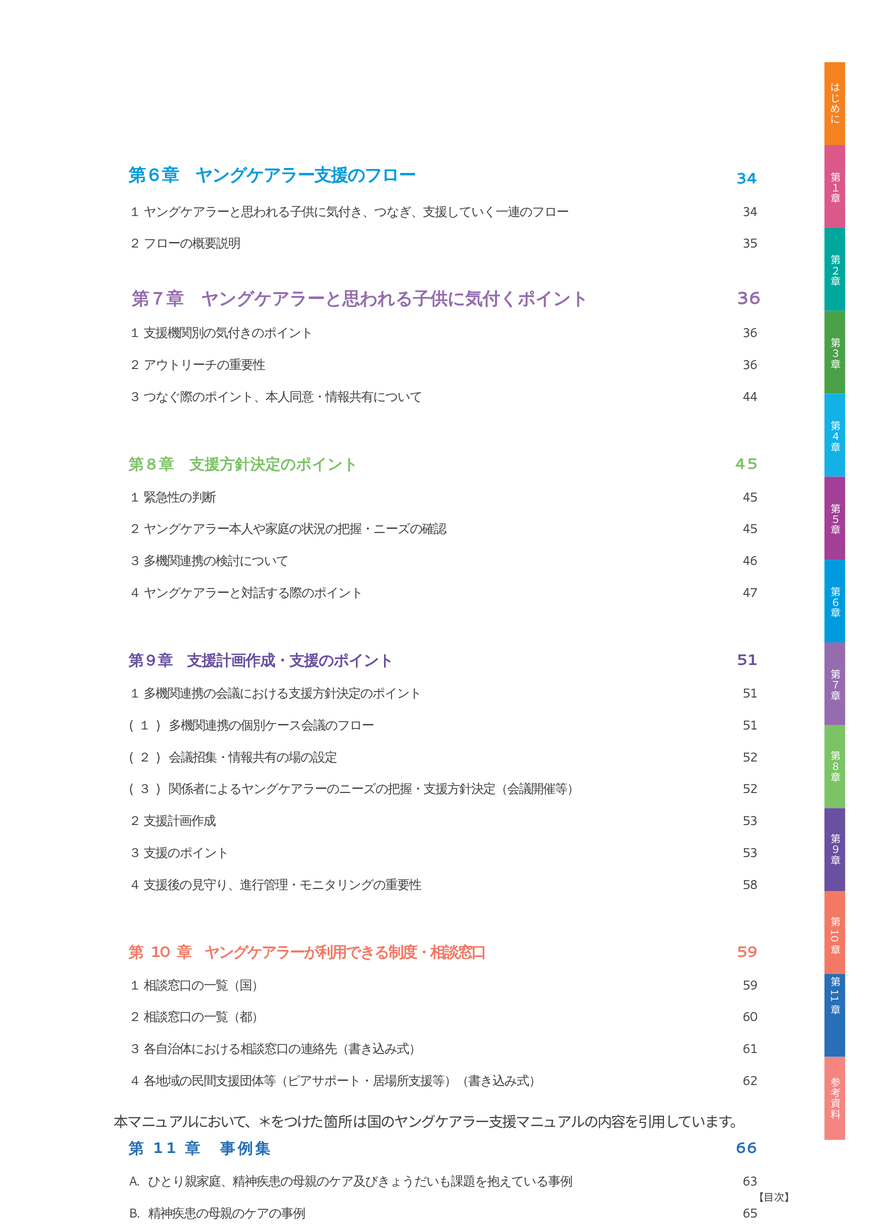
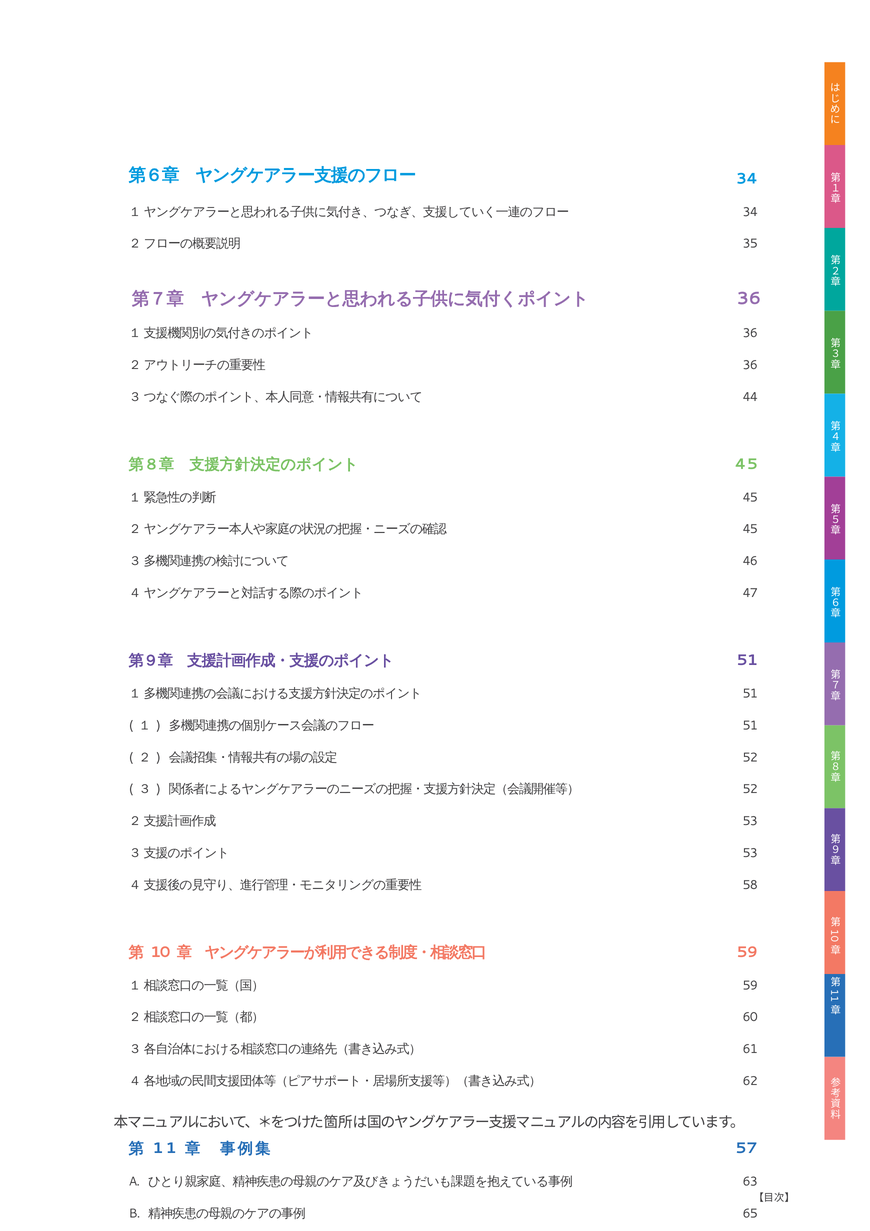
66 at (747, 1148): 66 -> 57
